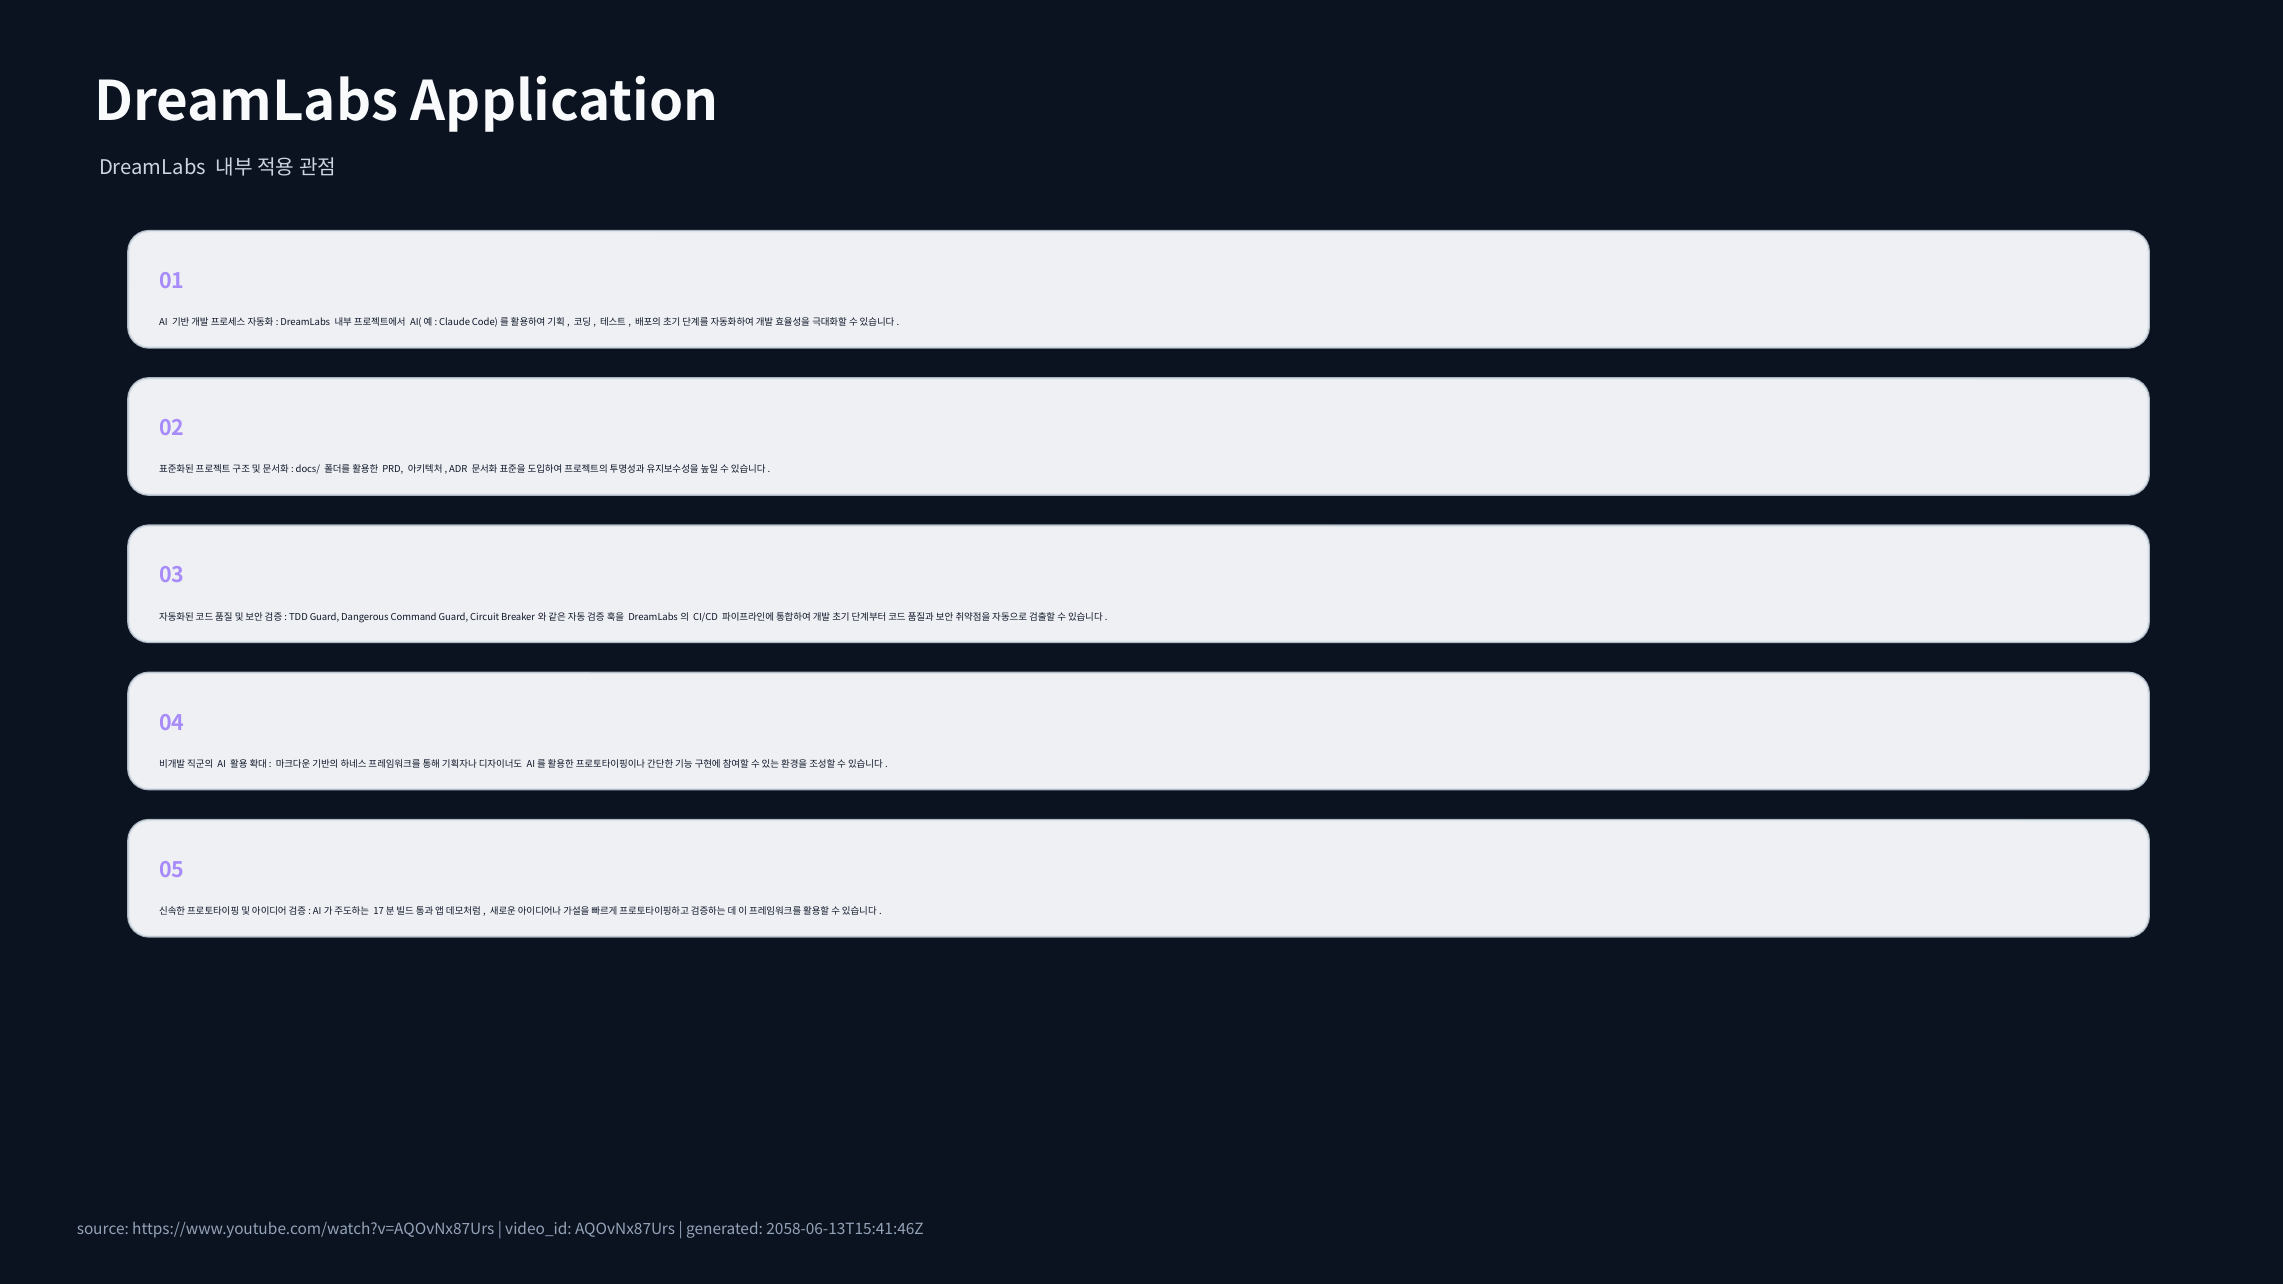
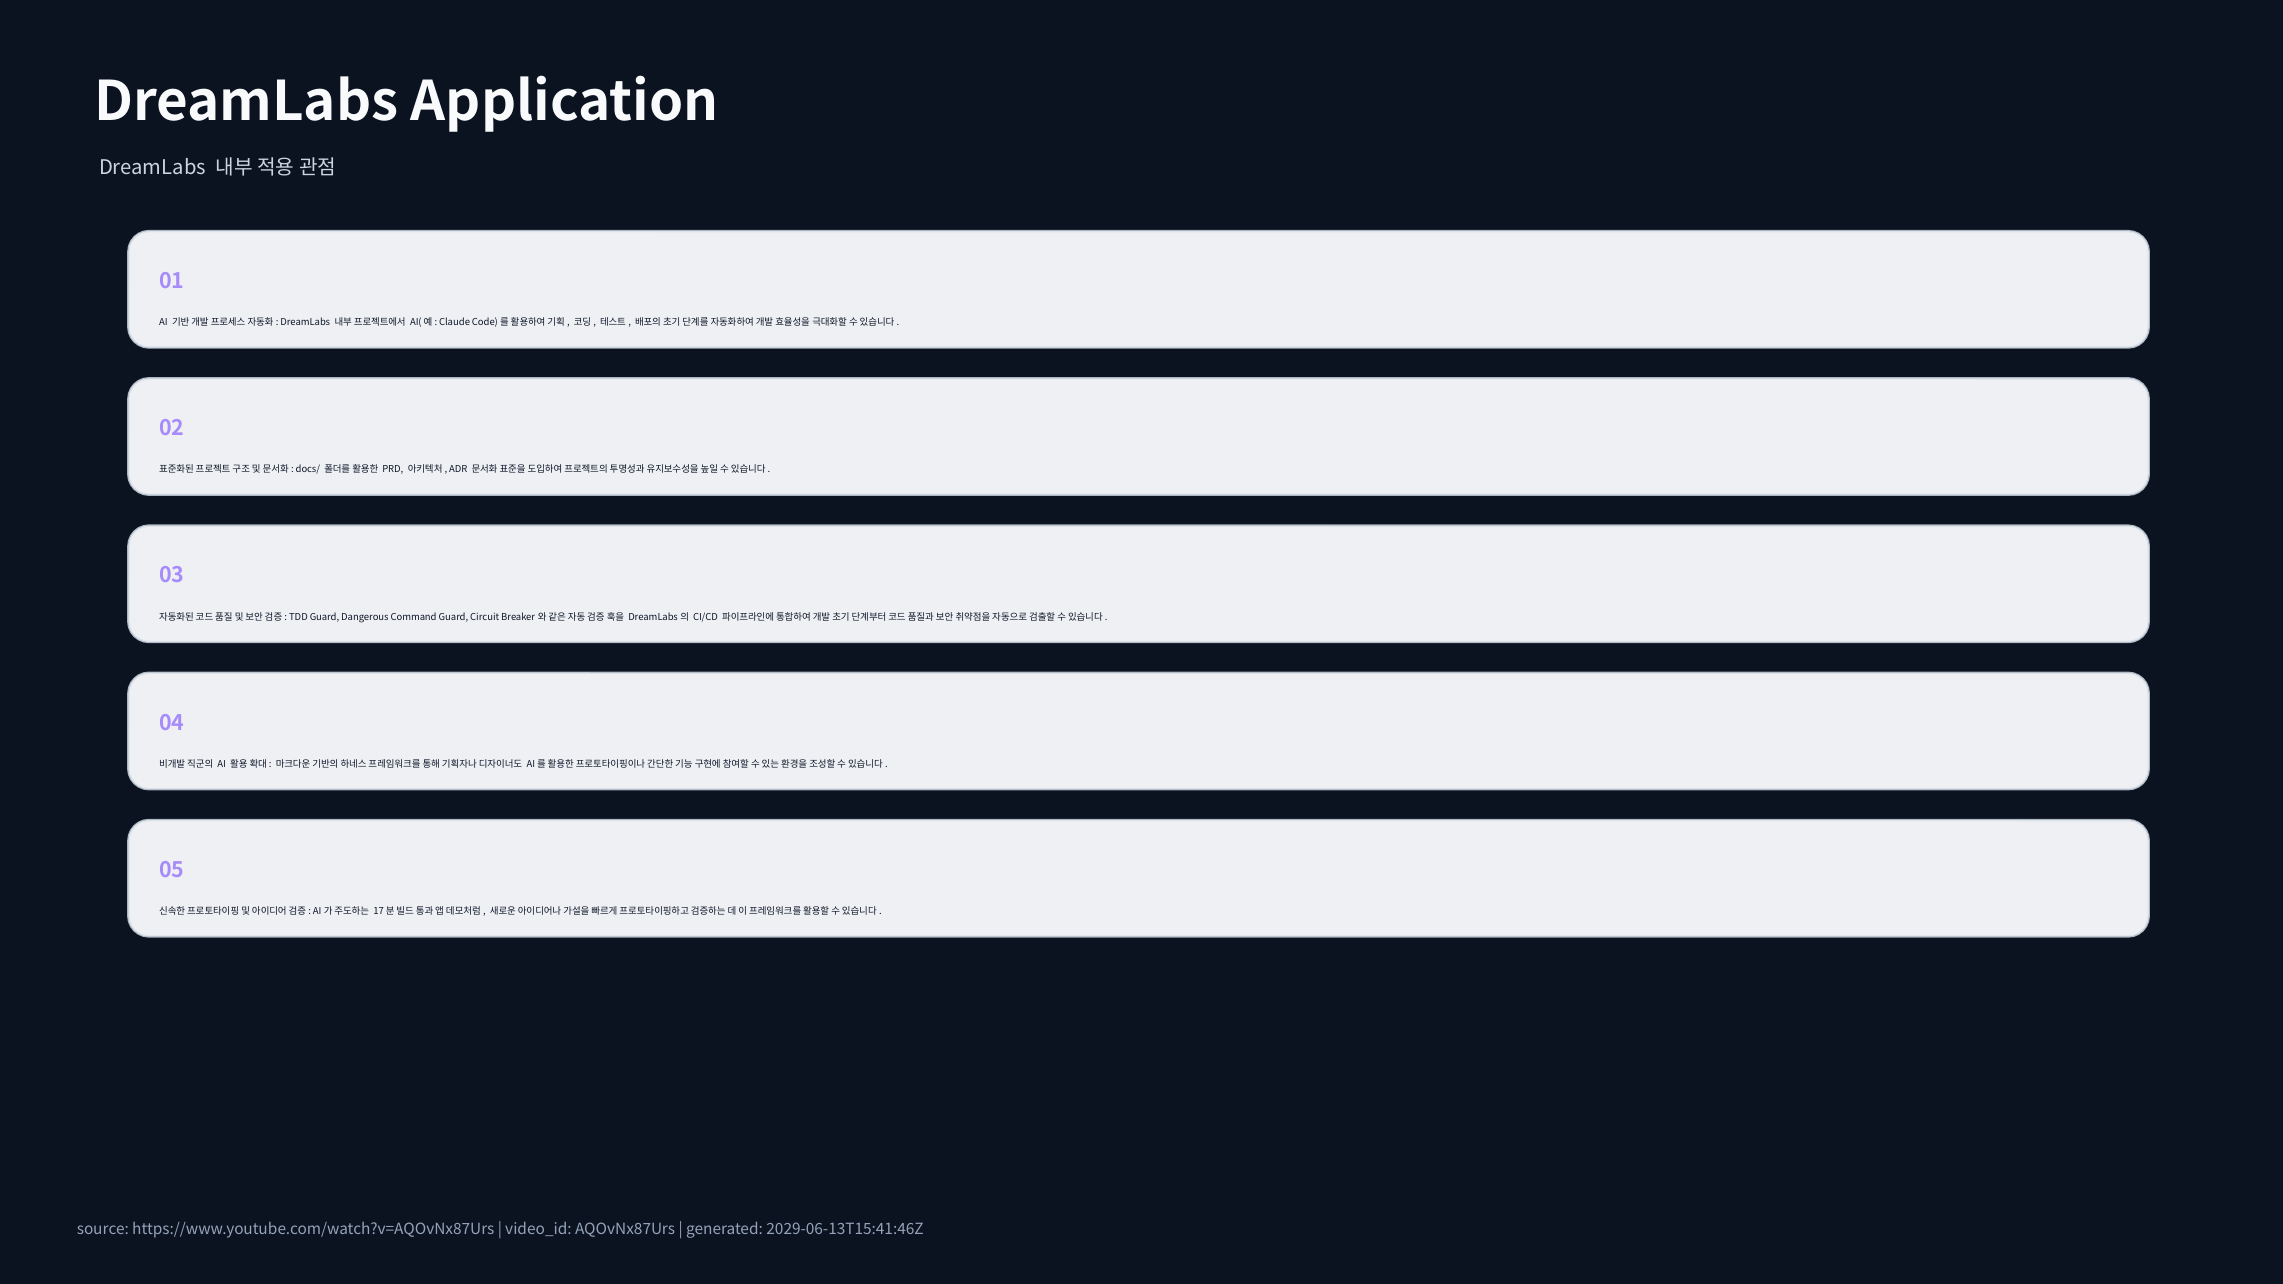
2058-06-13T15:41:46Z: 2058-06-13T15:41:46Z -> 2029-06-13T15:41:46Z
